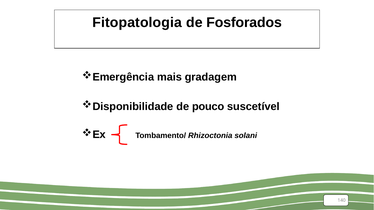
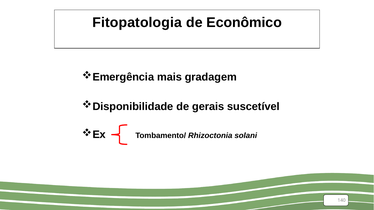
Fosforados: Fosforados -> Econômico
pouco: pouco -> gerais
